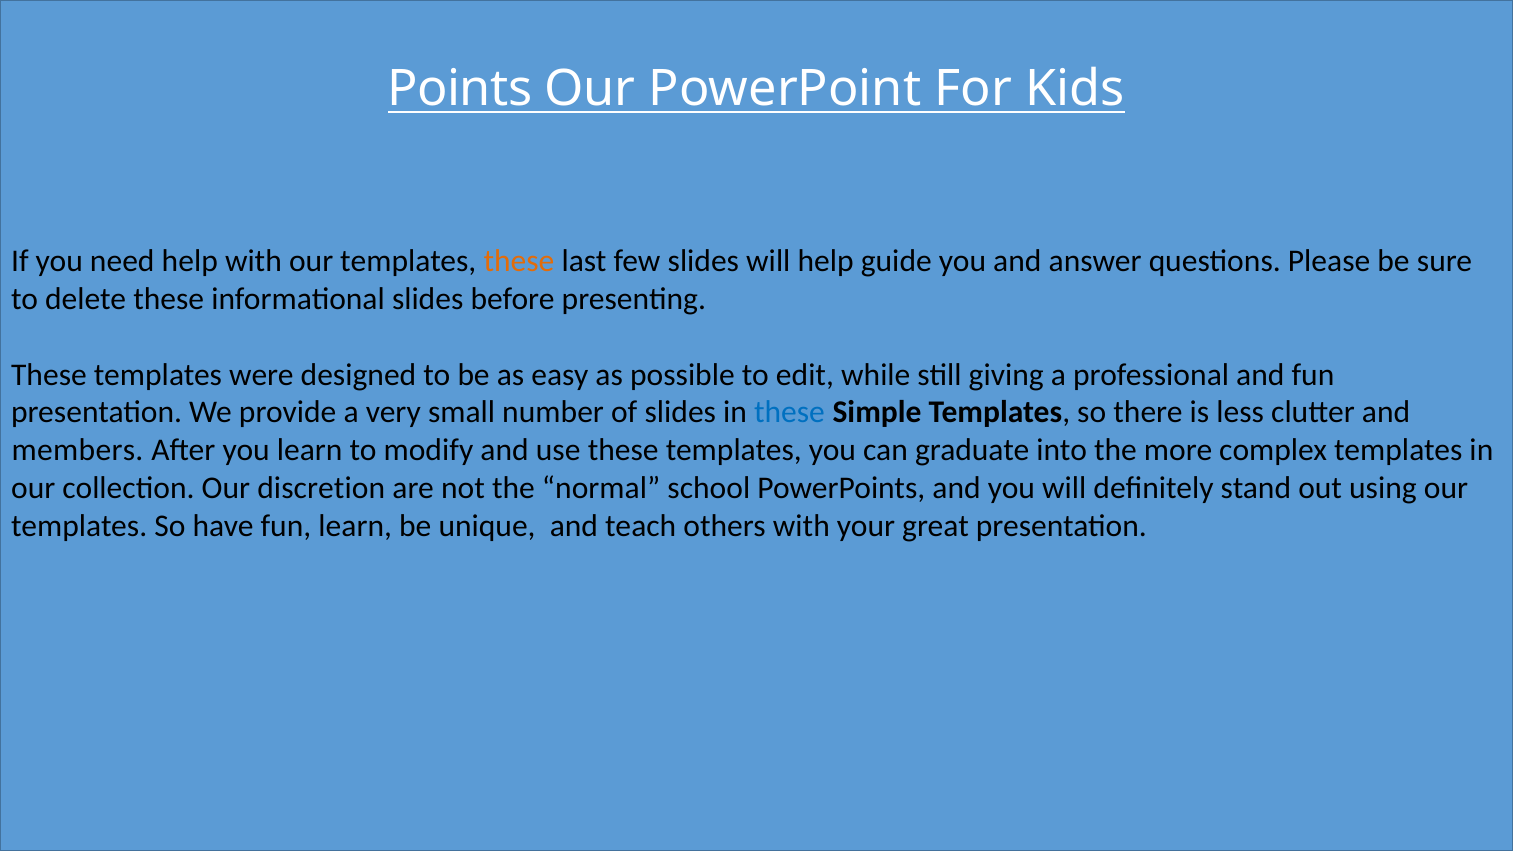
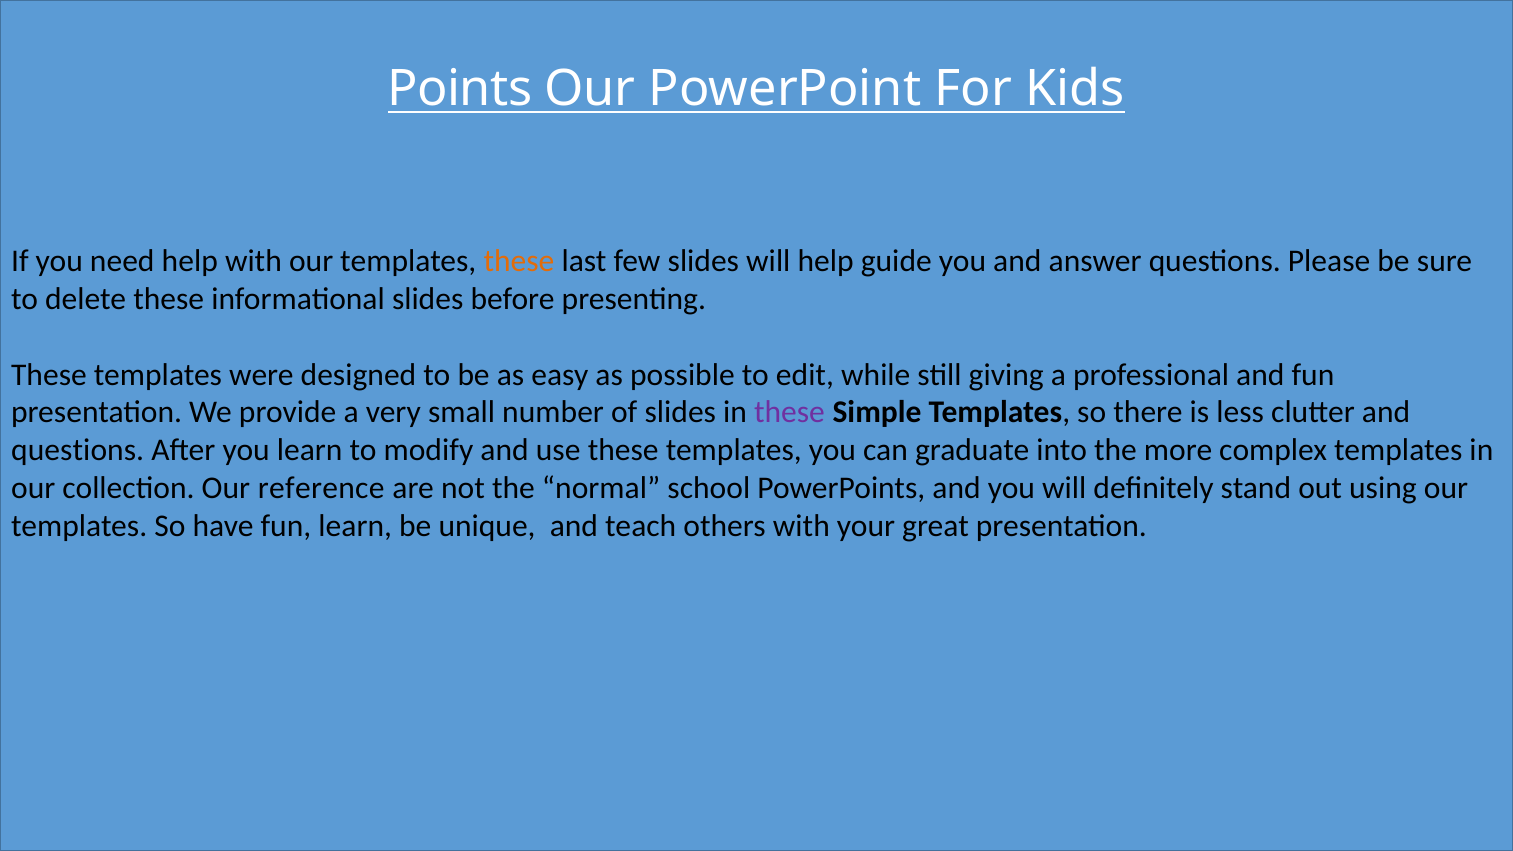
these at (790, 413) colour: blue -> purple
members at (78, 450): members -> questions
discretion: discretion -> reference
